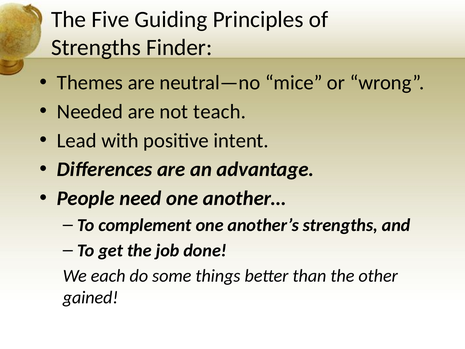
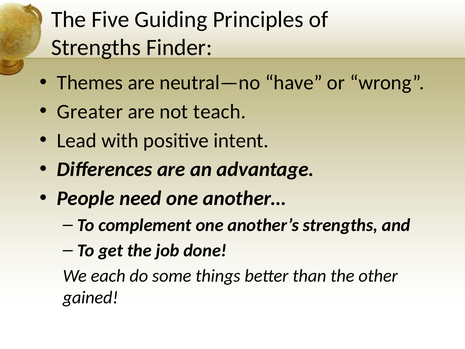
mice: mice -> have
Needed: Needed -> Greater
